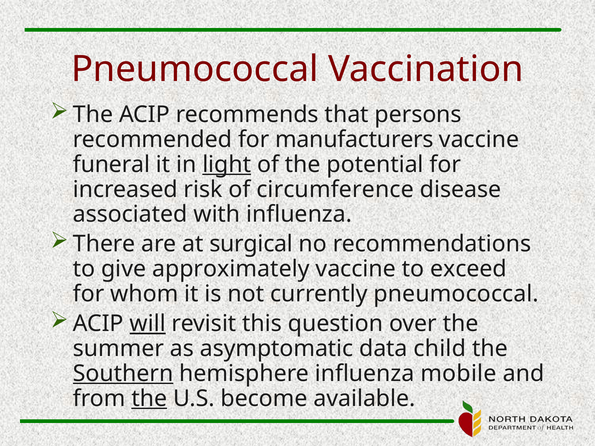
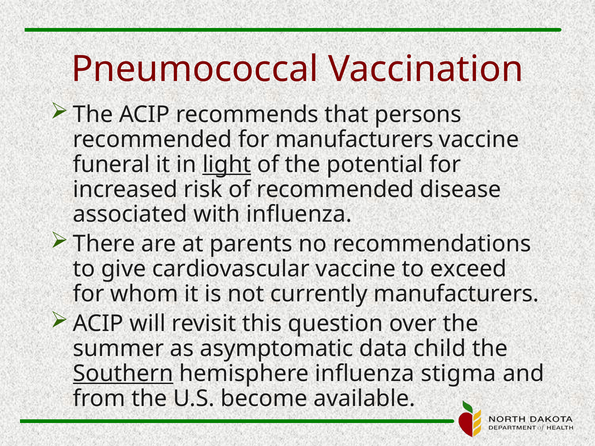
of circumference: circumference -> recommended
surgical: surgical -> parents
approximately: approximately -> cardiovascular
currently pneumococcal: pneumococcal -> manufacturers
will underline: present -> none
mobile: mobile -> stigma
the at (149, 399) underline: present -> none
